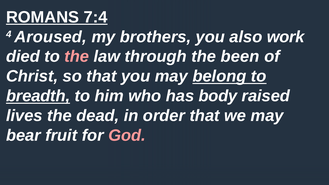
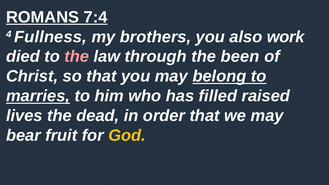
Aroused: Aroused -> Fullness
breadth: breadth -> marries
body: body -> filled
God colour: pink -> yellow
